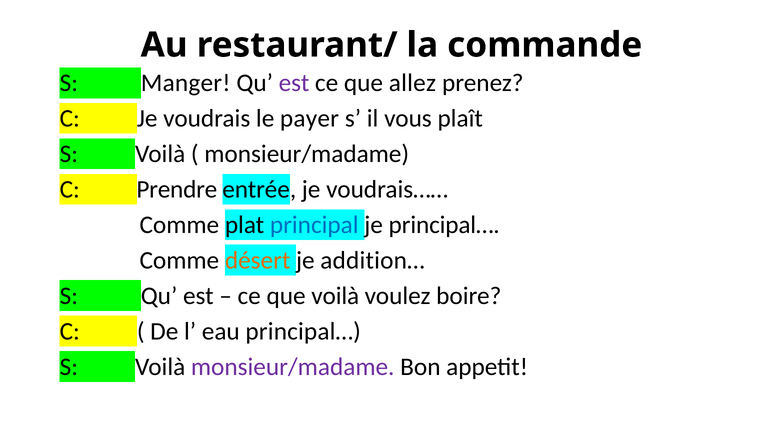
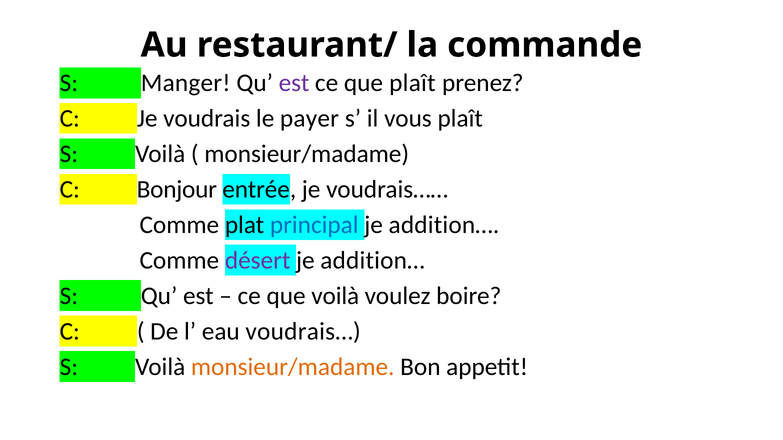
que allez: allez -> plaît
Prendre: Prendre -> Bonjour
principal… at (444, 225): principal… -> addition…
désert colour: orange -> purple
eau principal…: principal… -> voudrais…
monsieur/madame at (293, 367) colour: purple -> orange
